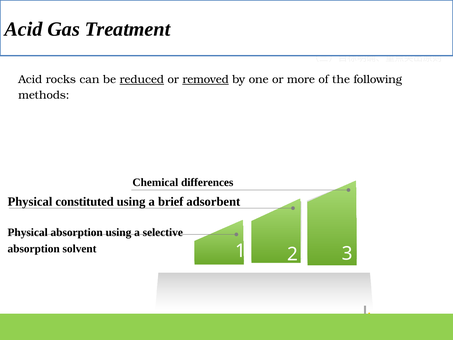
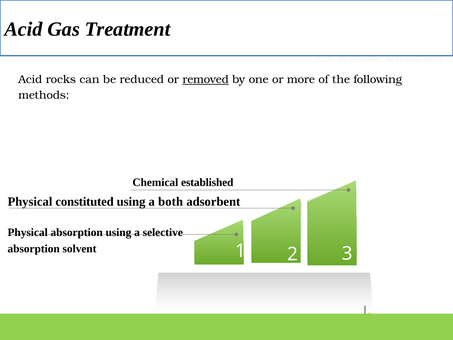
reduced underline: present -> none
differences: differences -> established
brief: brief -> both
